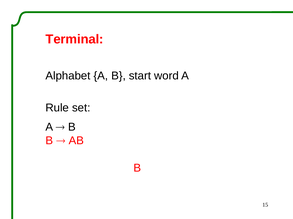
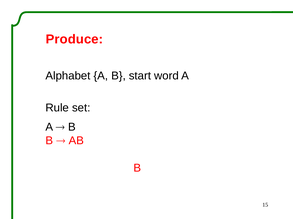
Terminal: Terminal -> Produce
